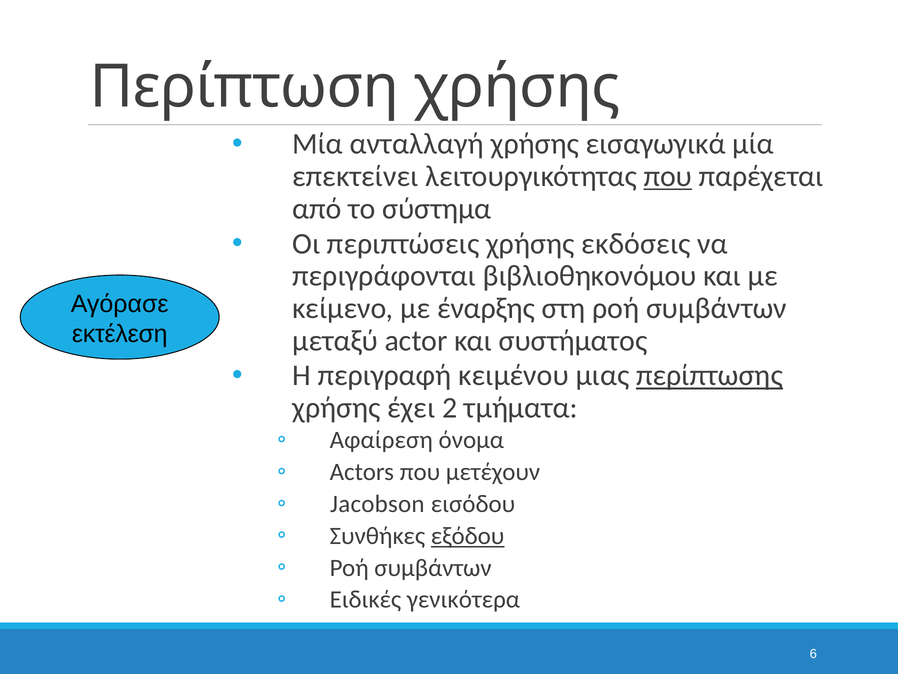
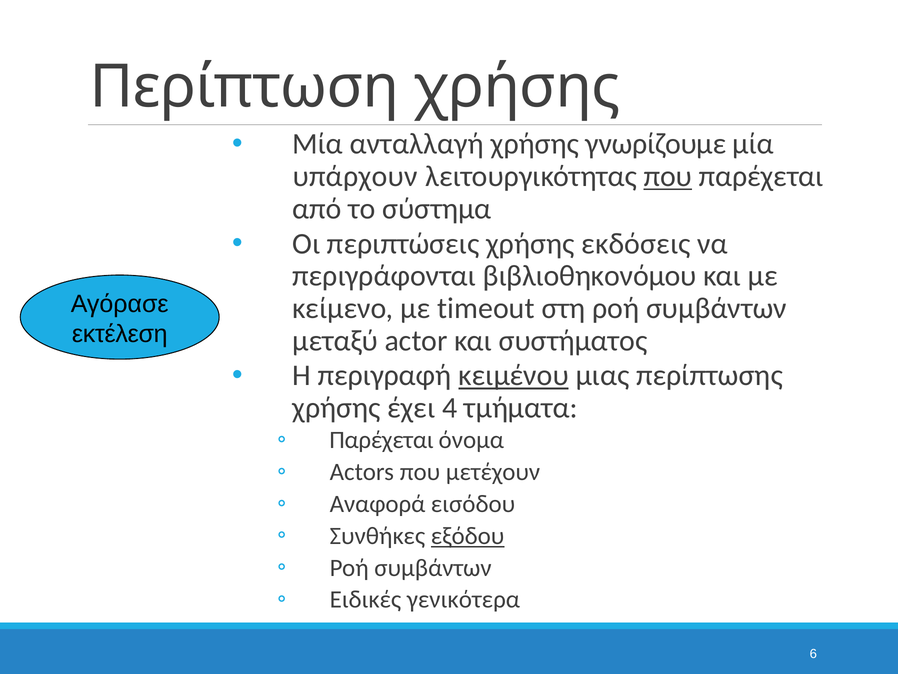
εισαγωγικά: εισαγωγικά -> γνωρίζουμε
επεκτείνει: επεκτείνει -> υπάρχουν
έναρξης: έναρξης -> timeout
κειμένου underline: none -> present
περίπτωσης underline: present -> none
2: 2 -> 4
Αφαίρεση at (381, 440): Αφαίρεση -> Παρέχεται
Jacobson: Jacobson -> Αναφορά
